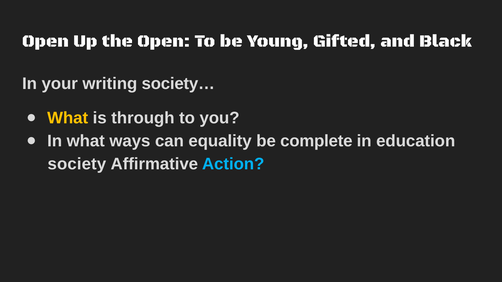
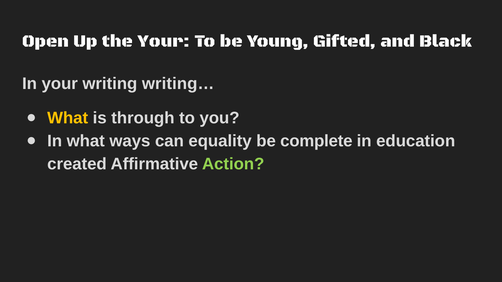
the Open: Open -> Your
society…: society… -> writing…
society: society -> created
Action colour: light blue -> light green
